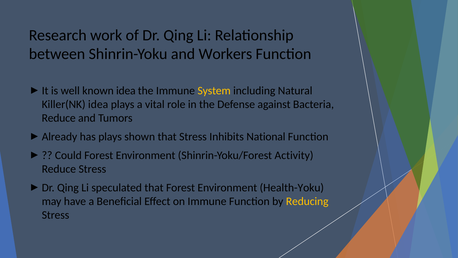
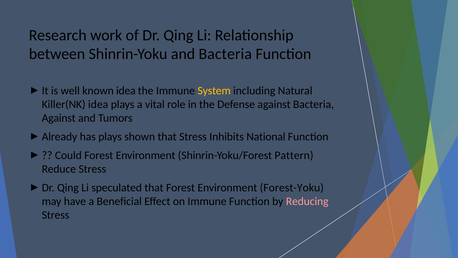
and Workers: Workers -> Bacteria
Reduce at (59, 118): Reduce -> Against
Activity: Activity -> Pattern
Health-Yoku: Health-Yoku -> Forest-Yoku
Reducing colour: yellow -> pink
